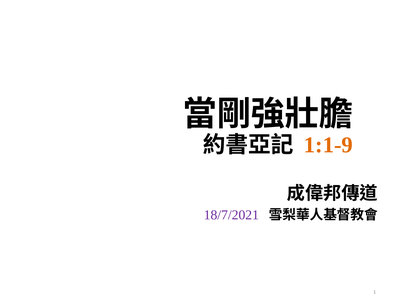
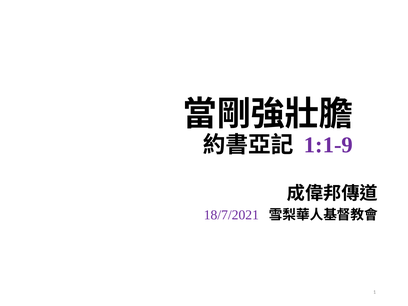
1:1-9 colour: orange -> purple
